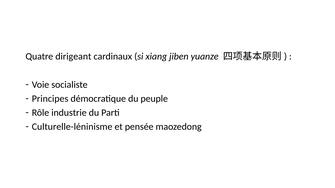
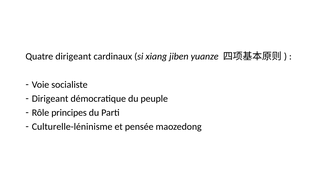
Principes at (50, 99): Principes -> Dirigeant
industrie: industrie -> principes
